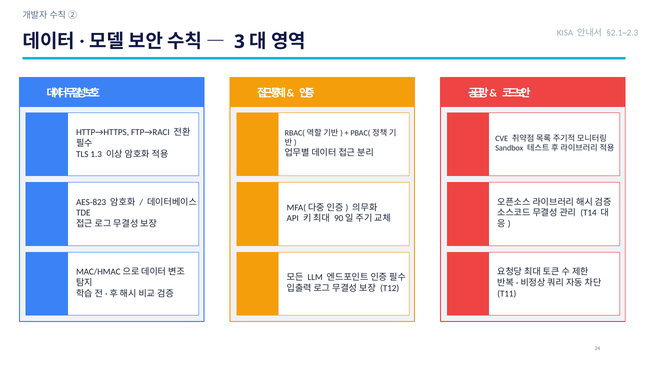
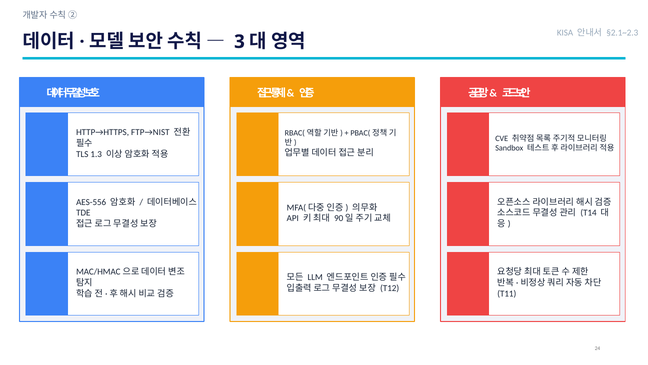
FTP→RACI: FTP→RACI -> FTP→NIST
AES-823: AES-823 -> AES-556
